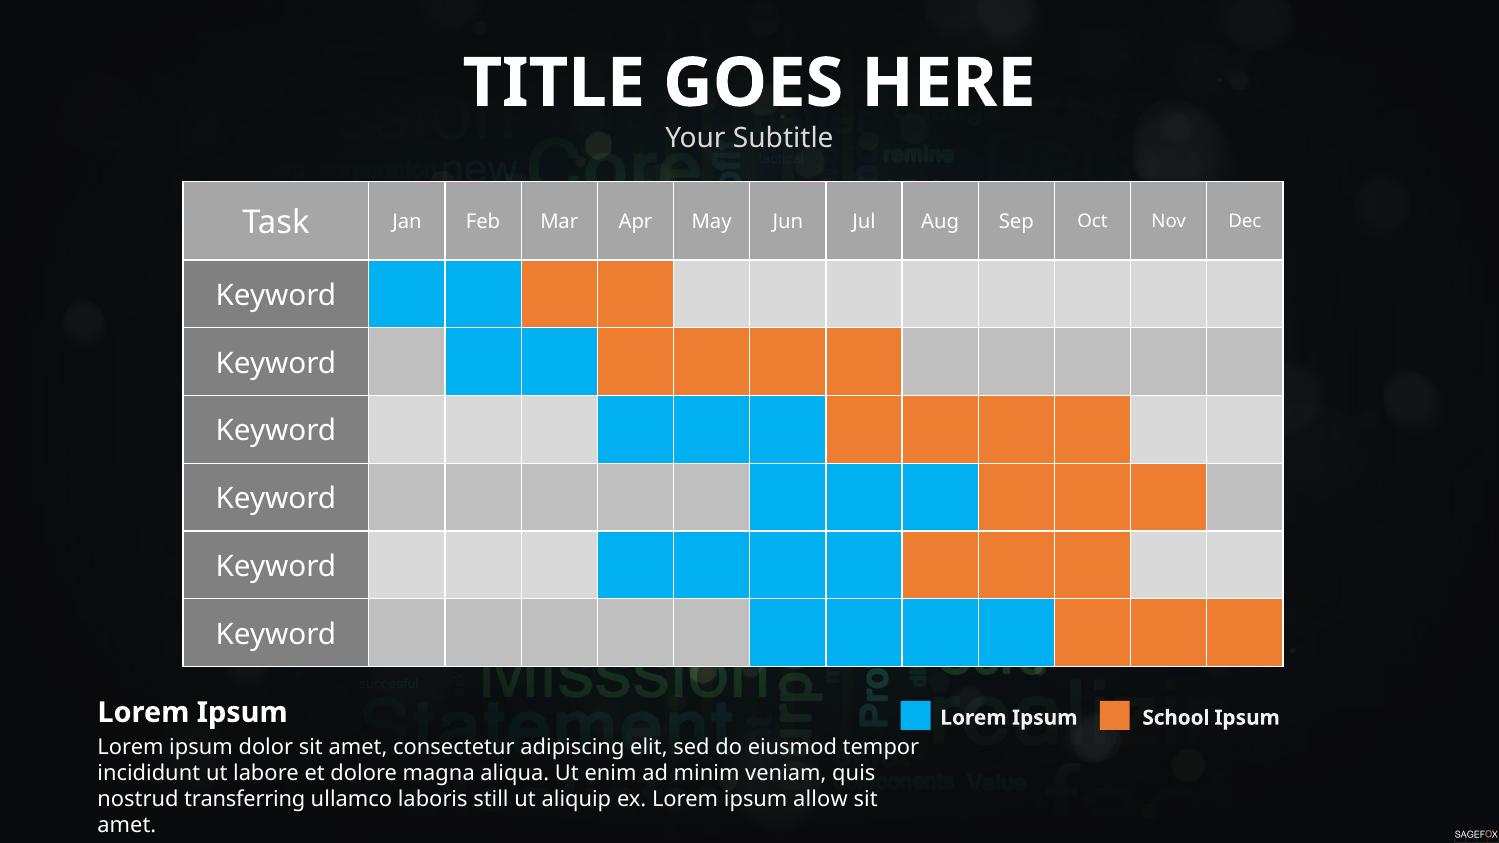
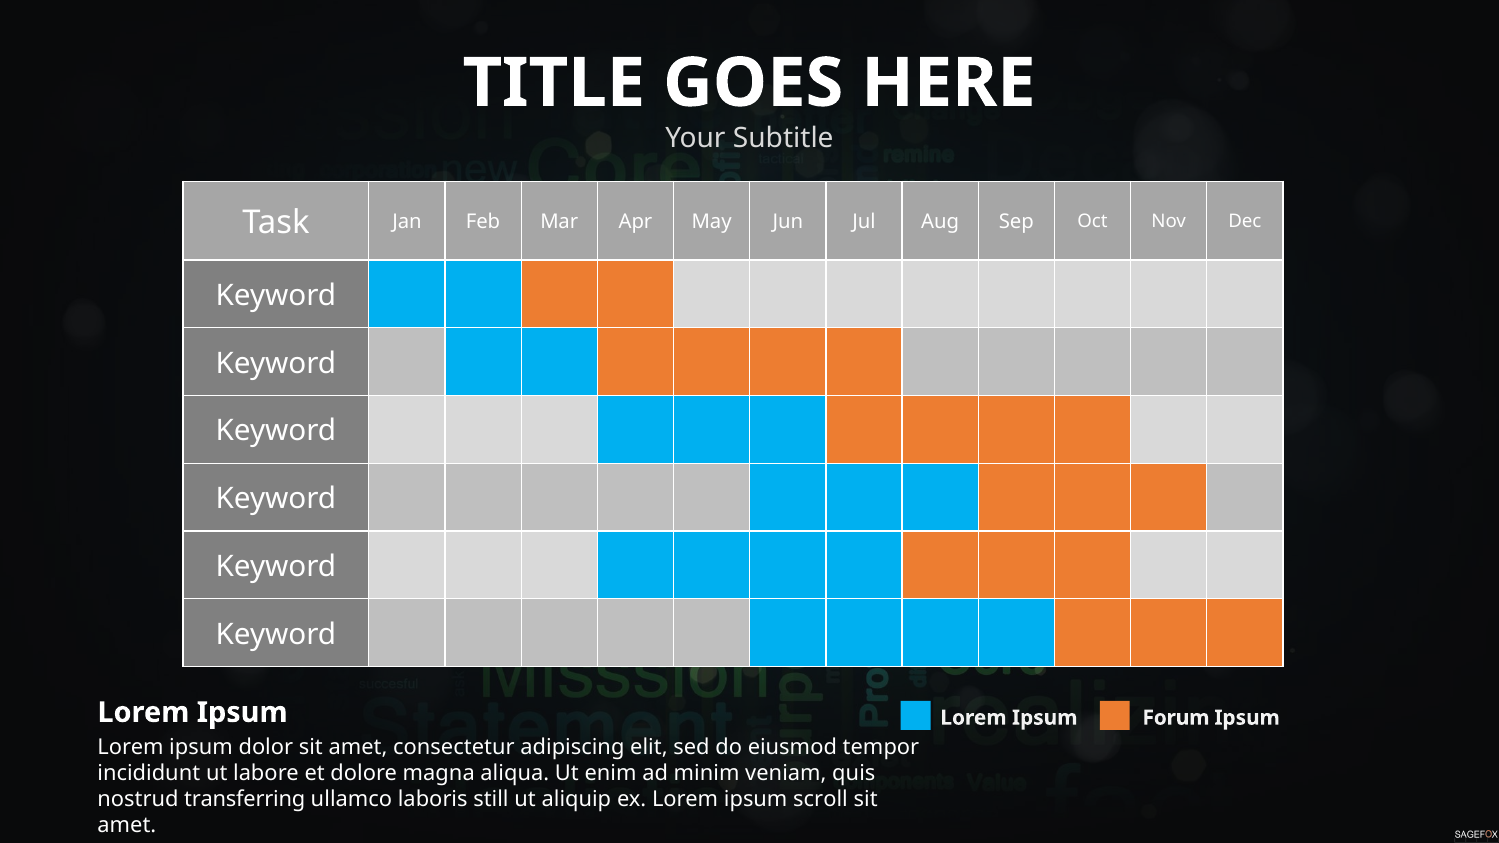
School: School -> Forum
allow: allow -> scroll
